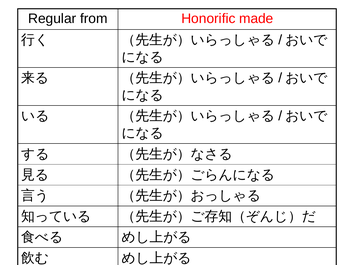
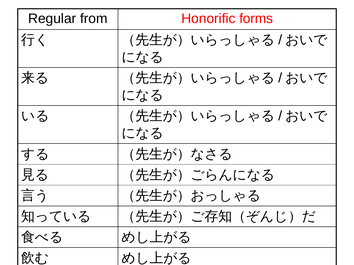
made: made -> forms
